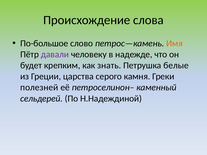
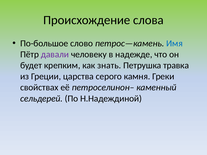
Имя colour: orange -> blue
белые: белые -> травка
полезней: полезней -> свойствах
